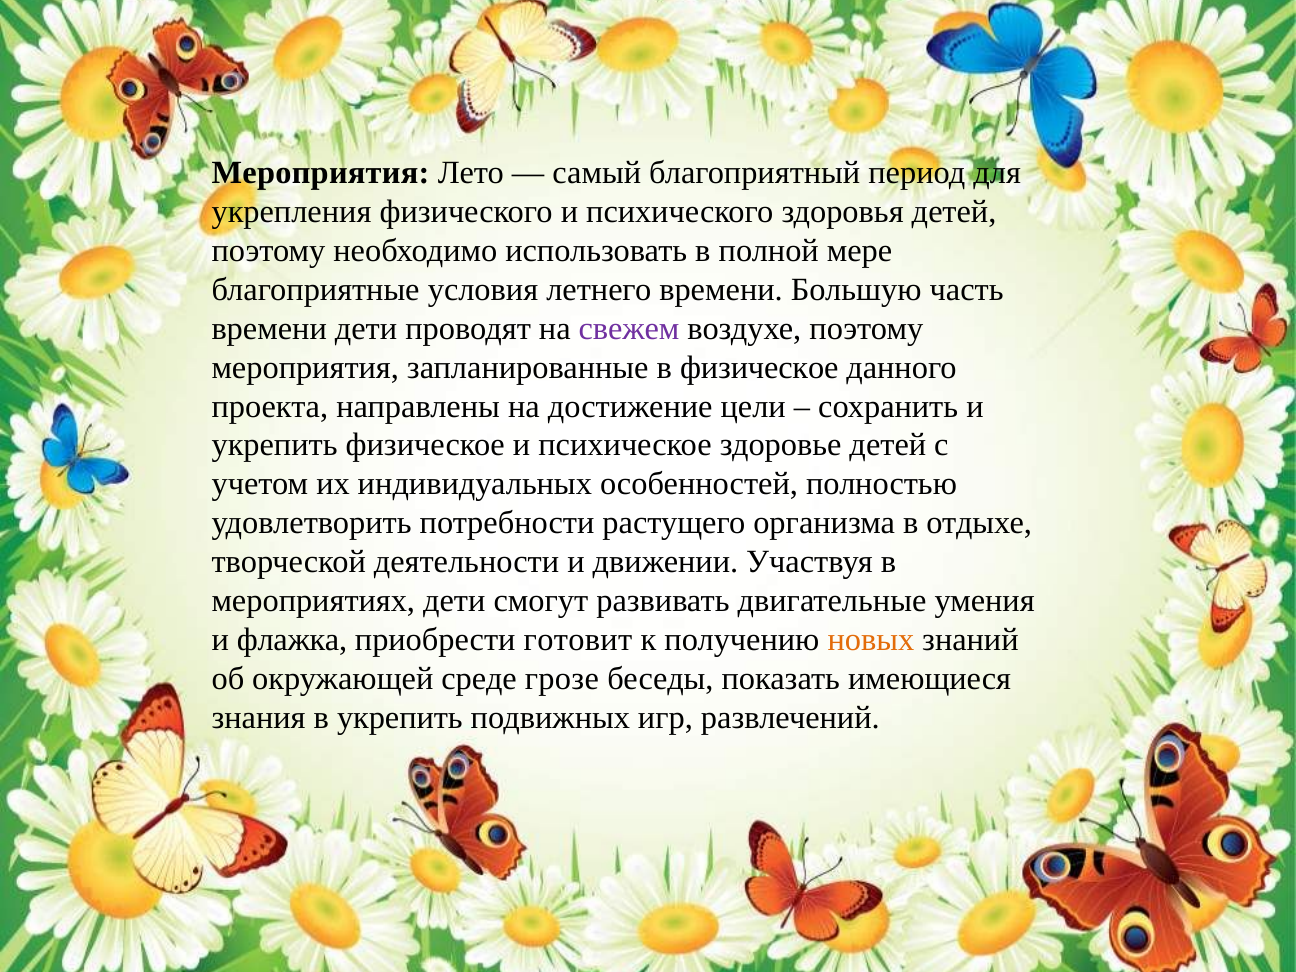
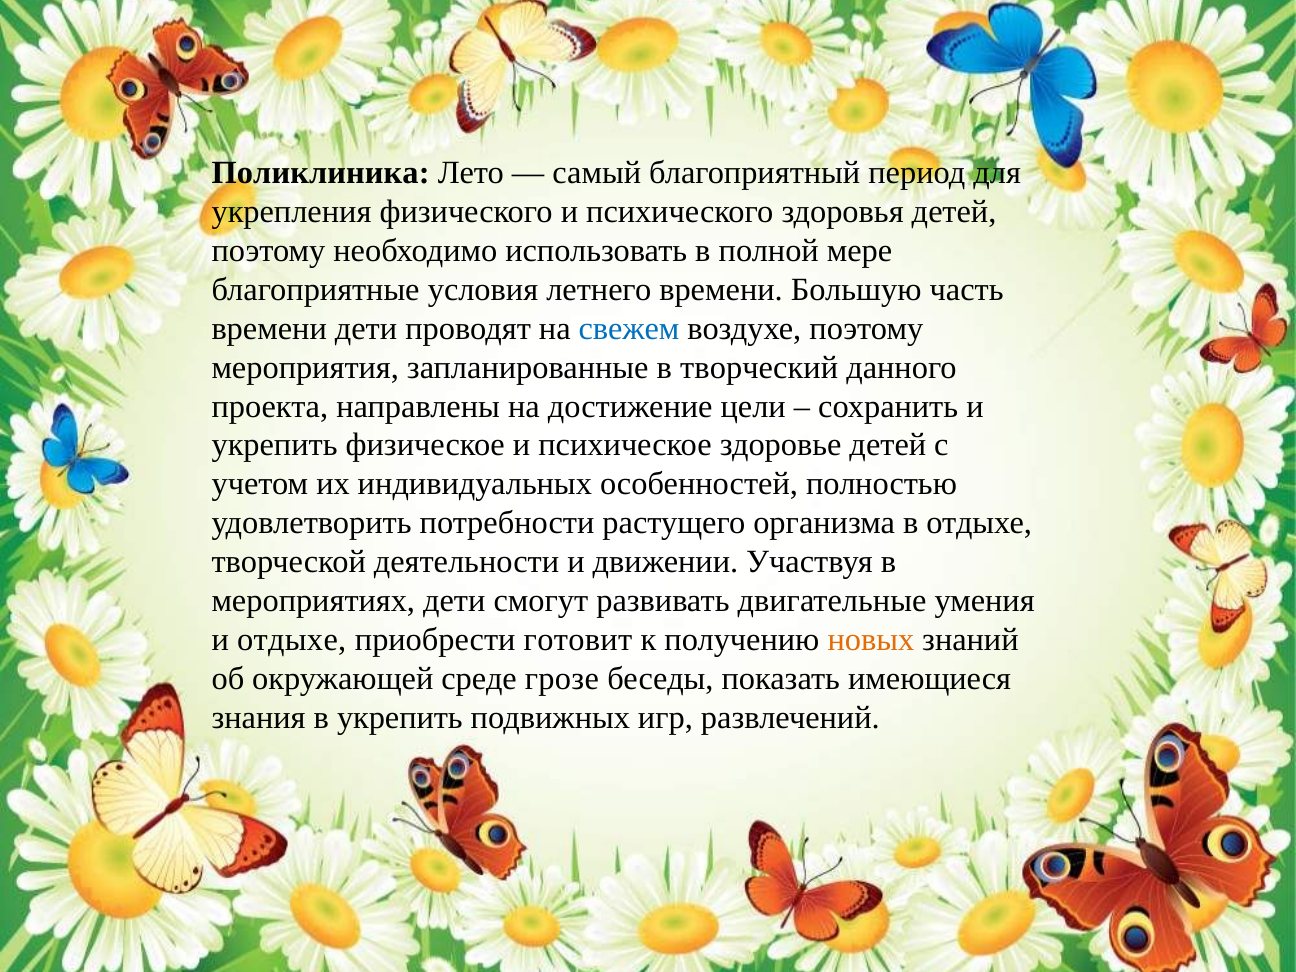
Мероприятия at (321, 173): Мероприятия -> Поликлиника
свежем colour: purple -> blue
в физическое: физическое -> творческий
и флажка: флажка -> отдыхе
